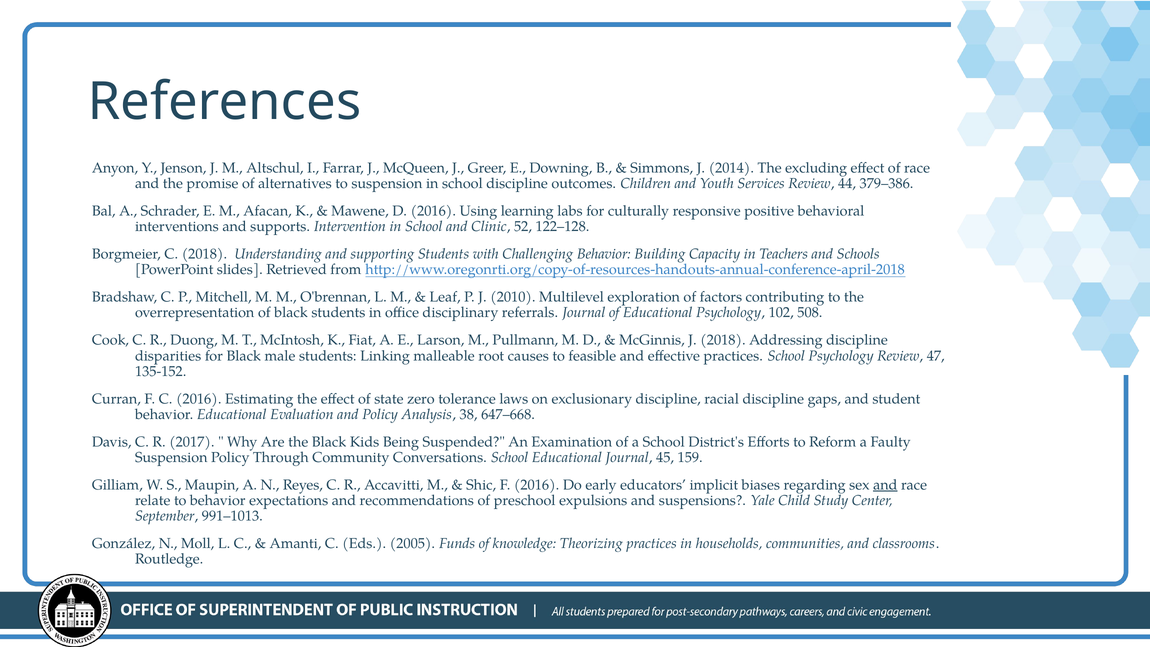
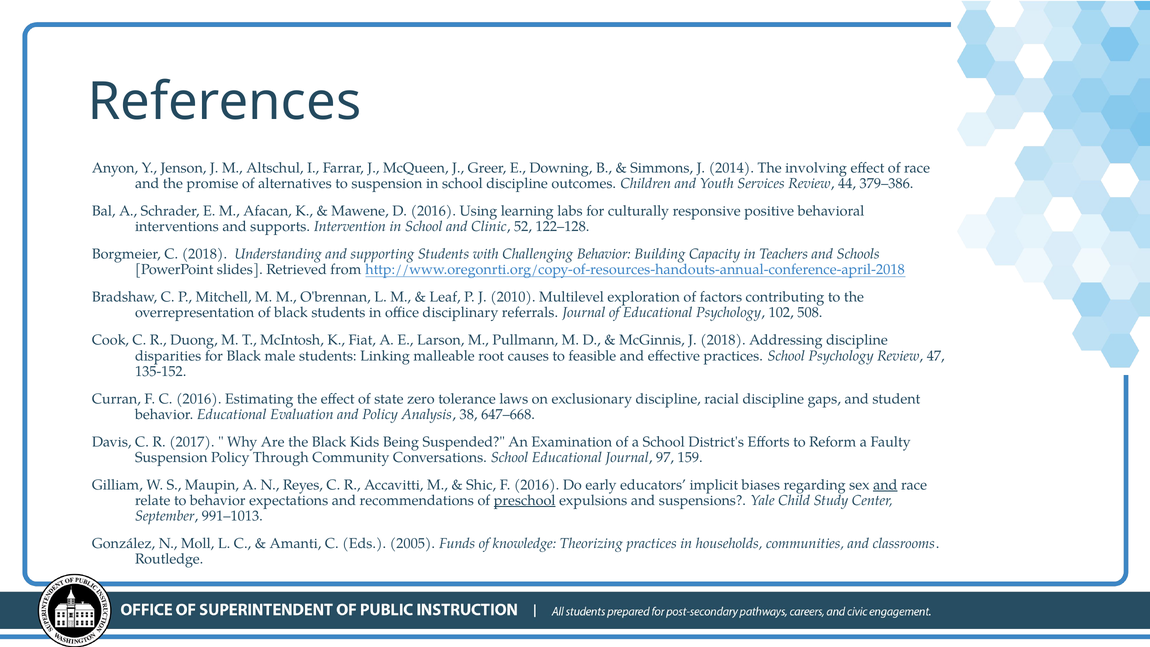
excluding: excluding -> involving
45: 45 -> 97
preschool underline: none -> present
